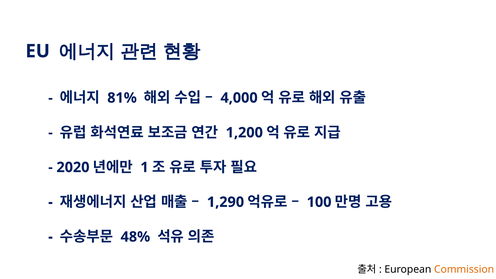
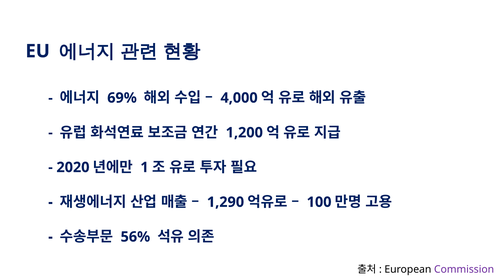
81%: 81% -> 69%
48%: 48% -> 56%
Commission colour: orange -> purple
